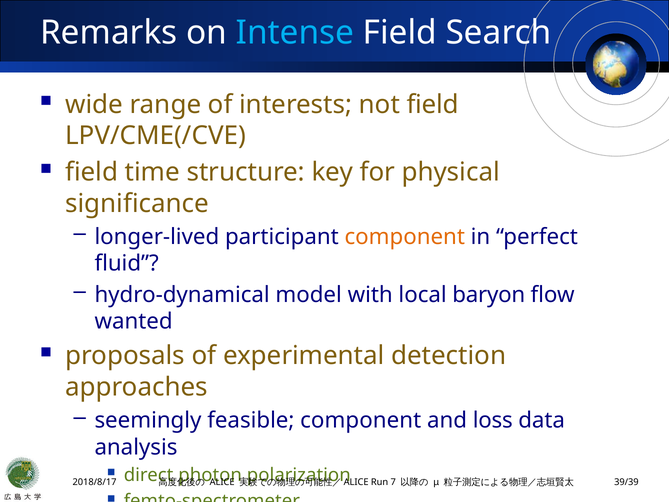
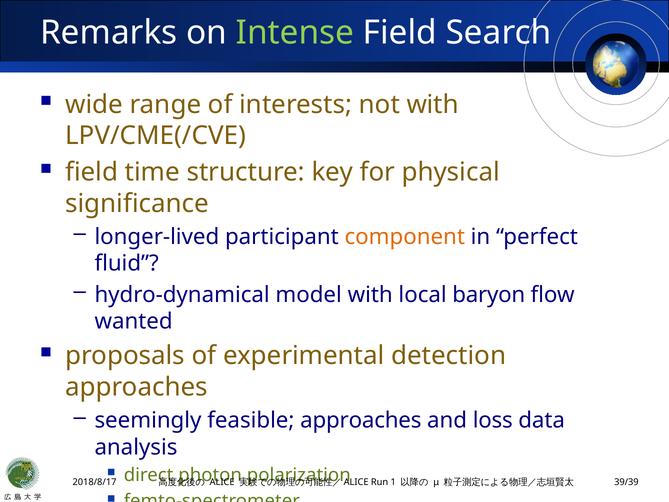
Intense colour: light blue -> light green
not field: field -> with
feasible component: component -> approaches
7: 7 -> 1
